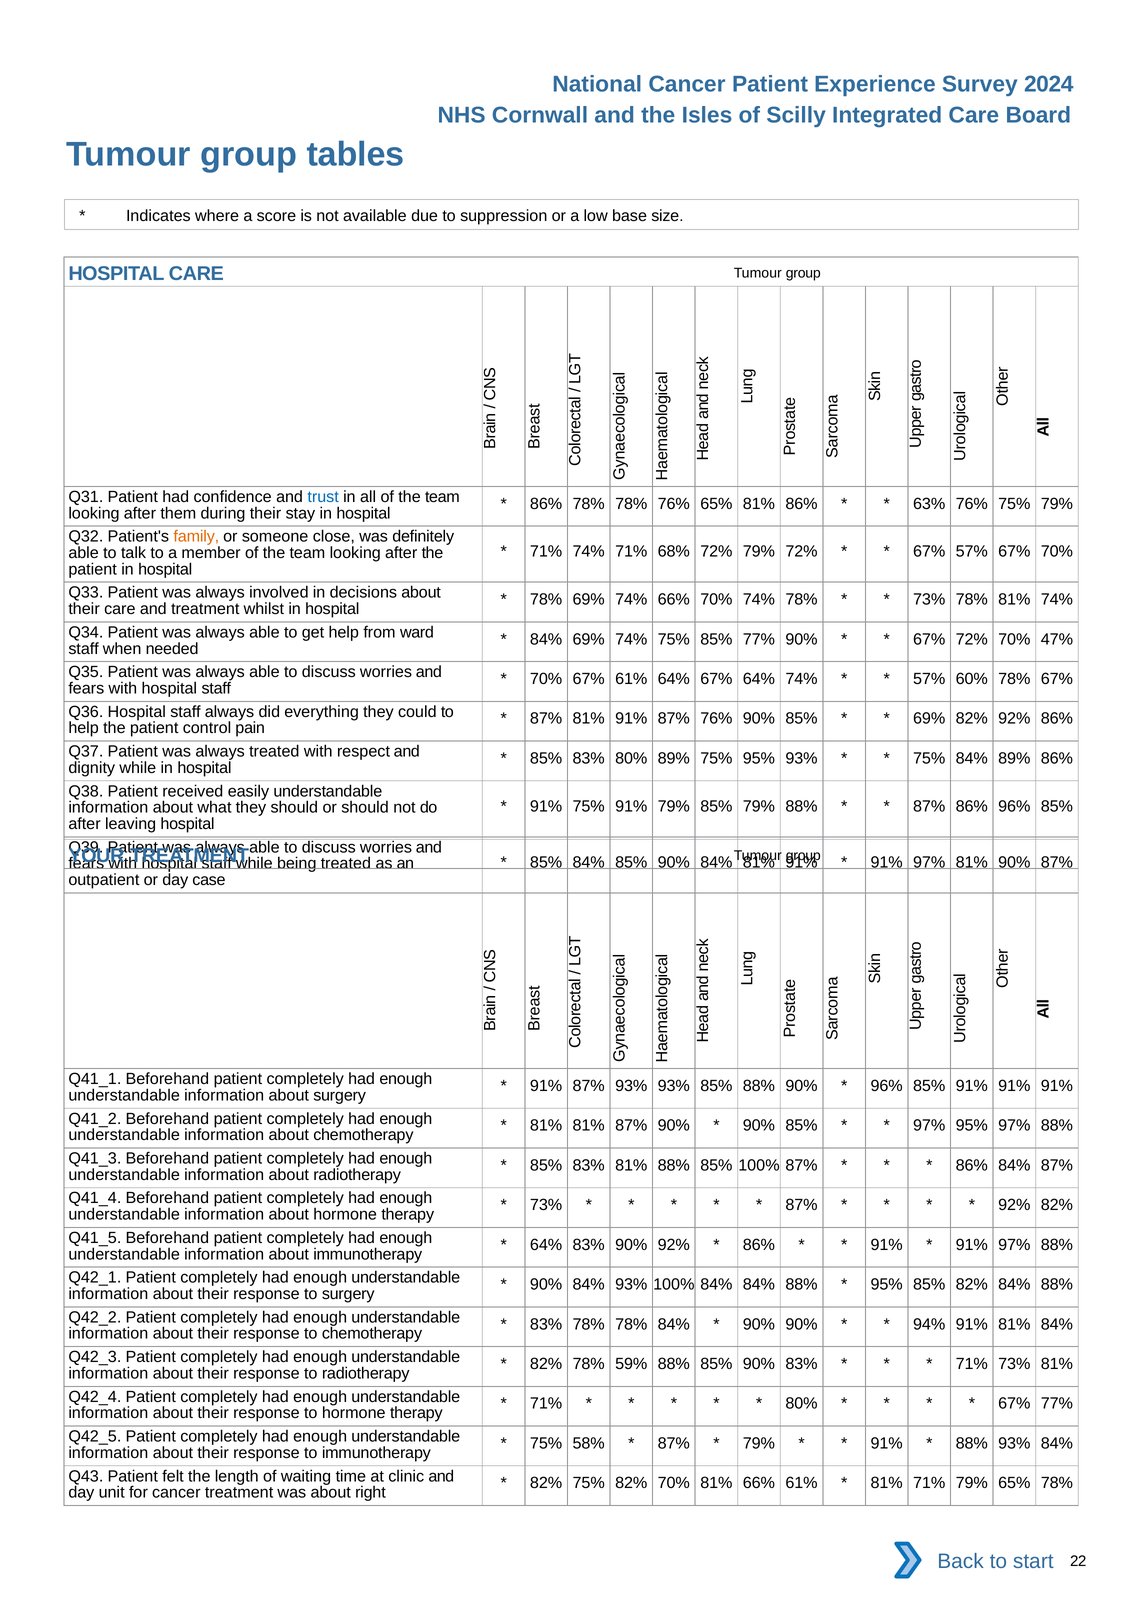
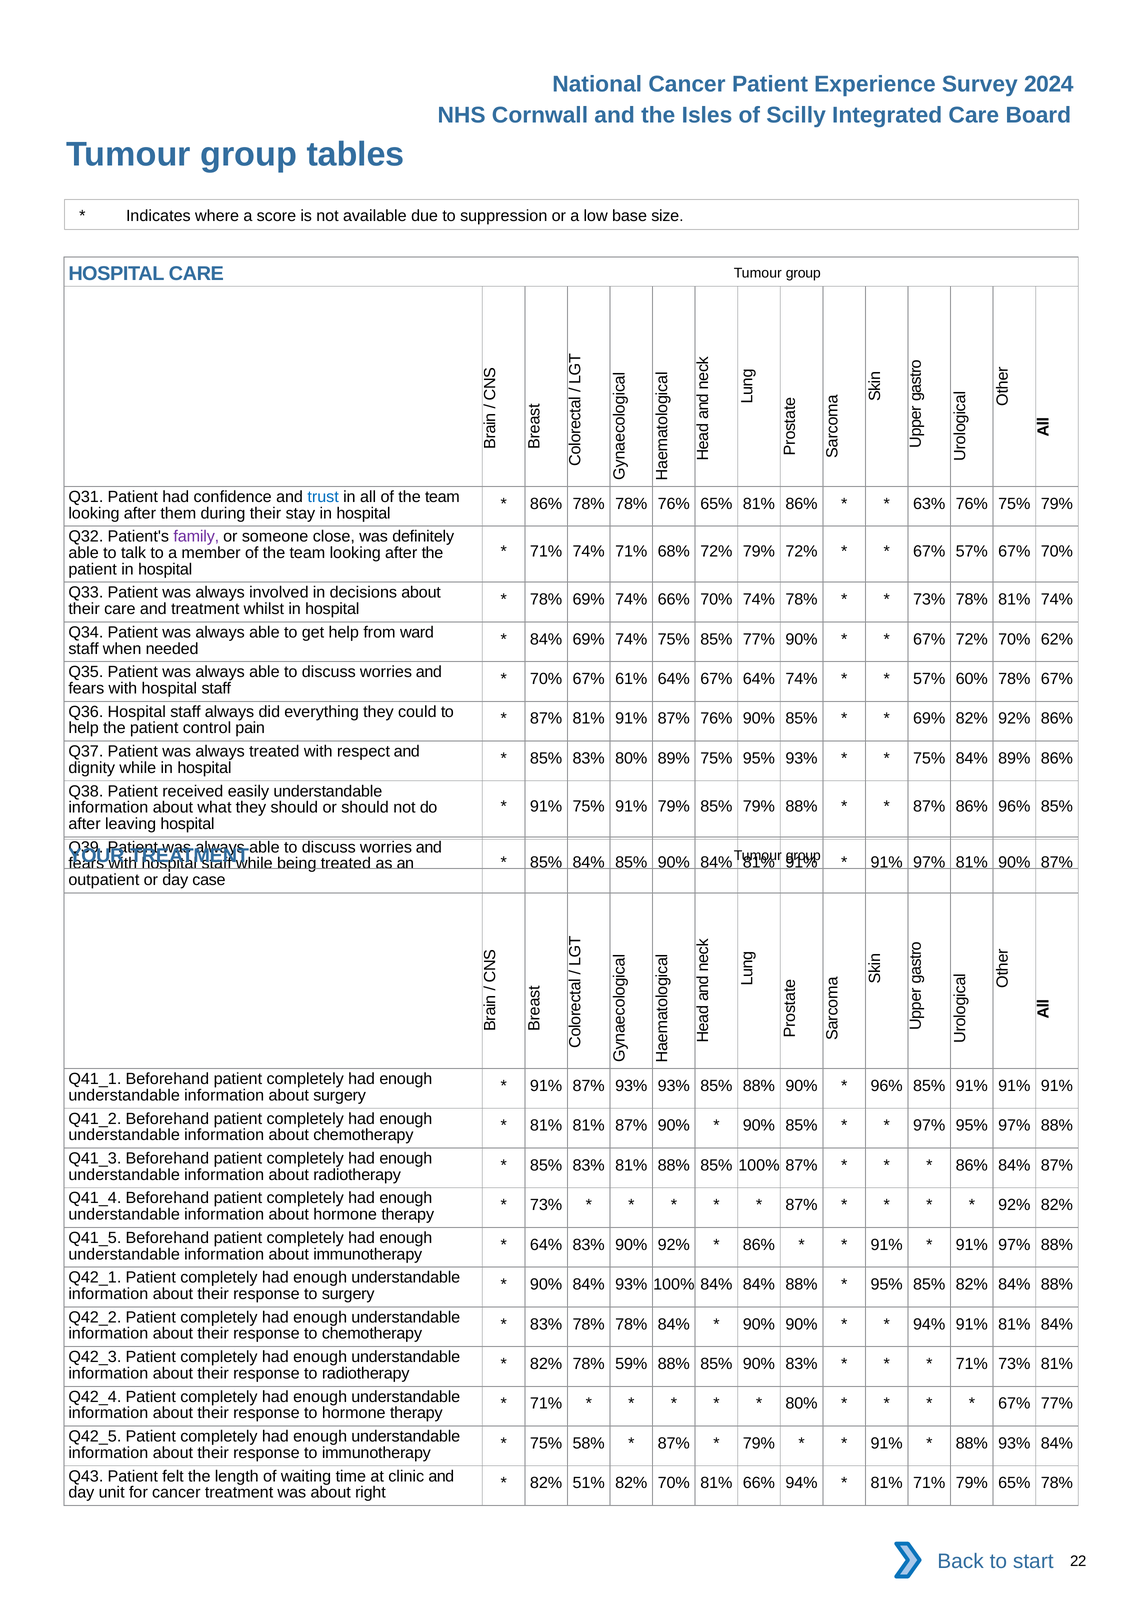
family colour: orange -> purple
47%: 47% -> 62%
82% 75%: 75% -> 51%
66% 61%: 61% -> 94%
